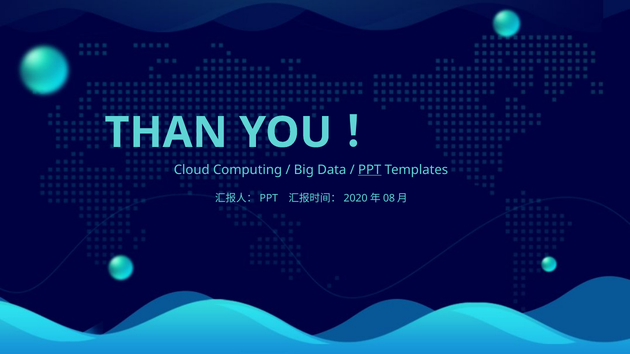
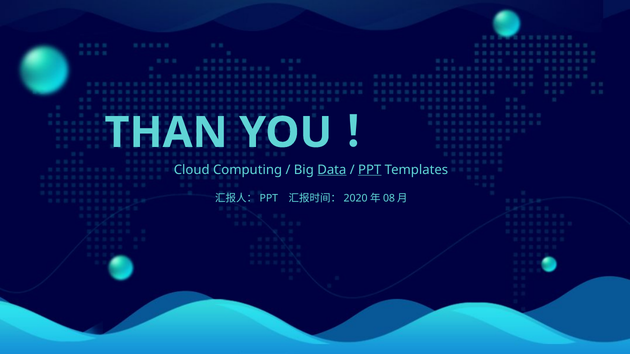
Data underline: none -> present
